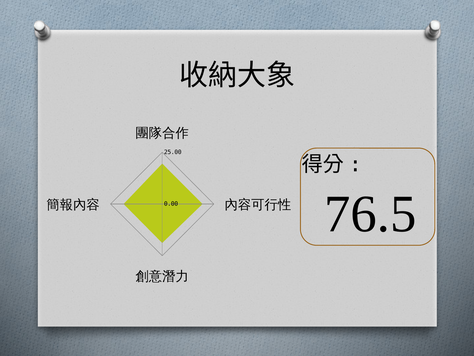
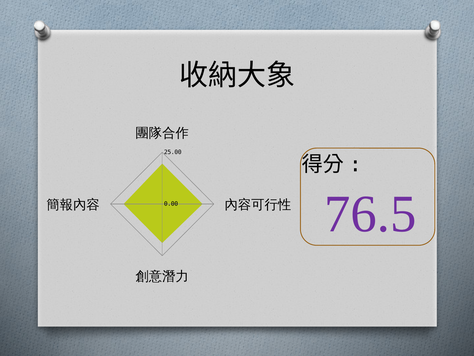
76.5 colour: black -> purple
